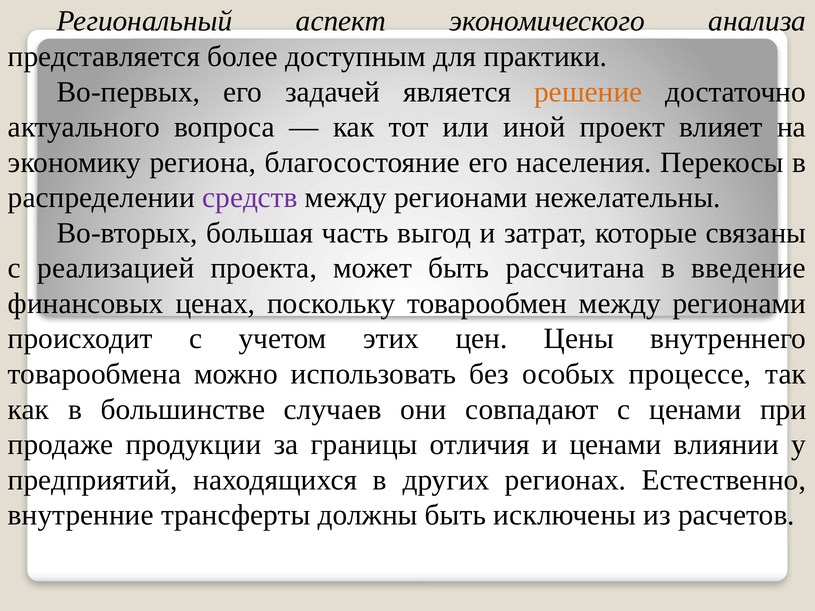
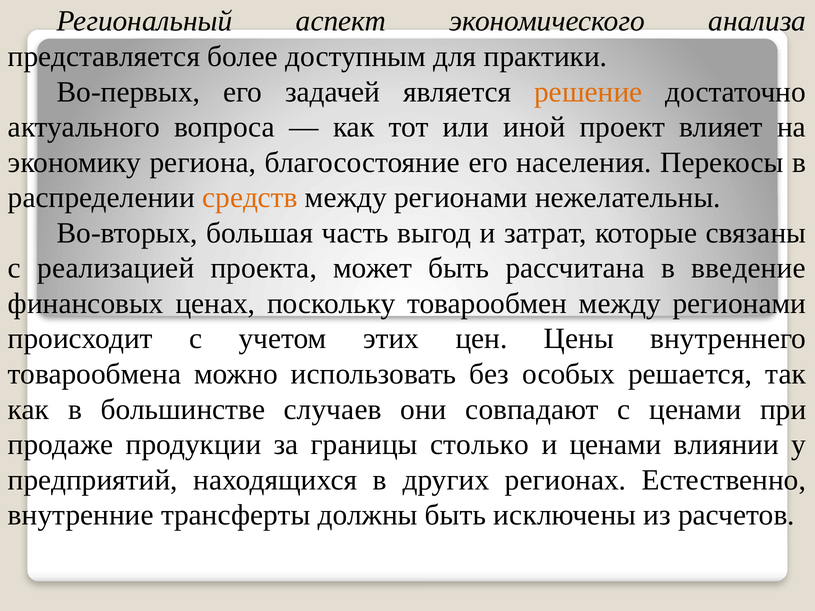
средств colour: purple -> orange
процессе: процессе -> решается
отличия: отличия -> столько
